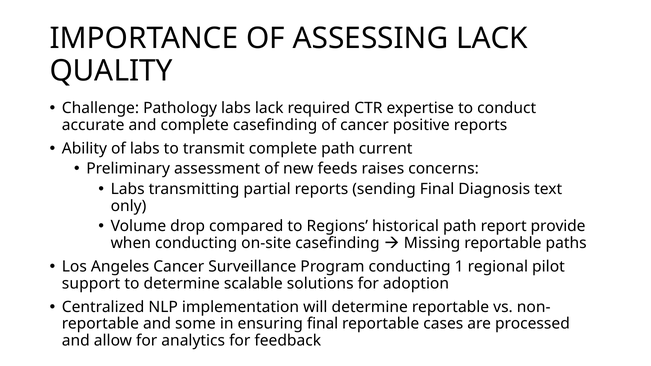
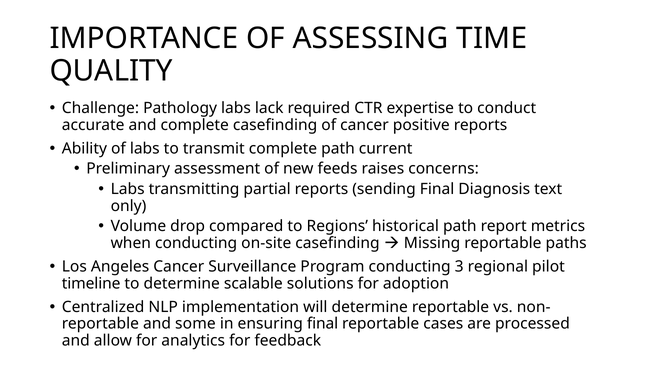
ASSESSING LACK: LACK -> TIME
provide: provide -> metrics
1: 1 -> 3
support: support -> timeline
